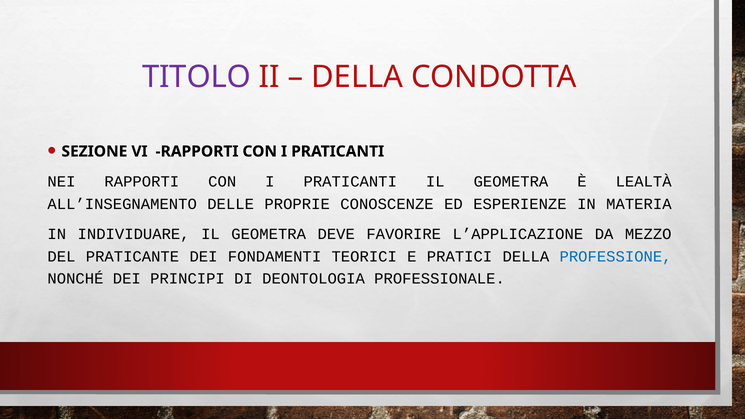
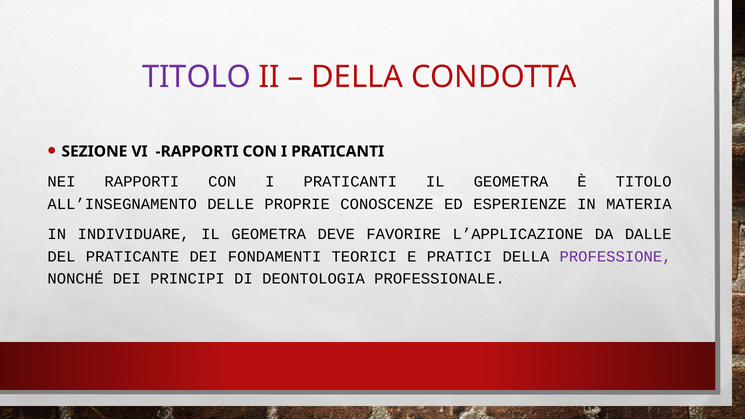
È LEALTÀ: LEALTÀ -> TITOLO
MEZZO: MEZZO -> DALLE
PROFESSIONE colour: blue -> purple
